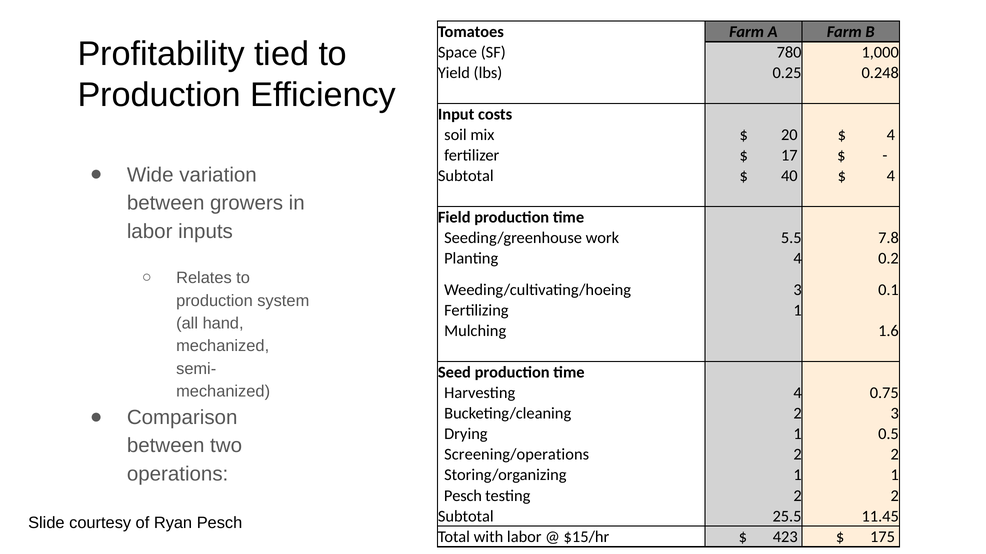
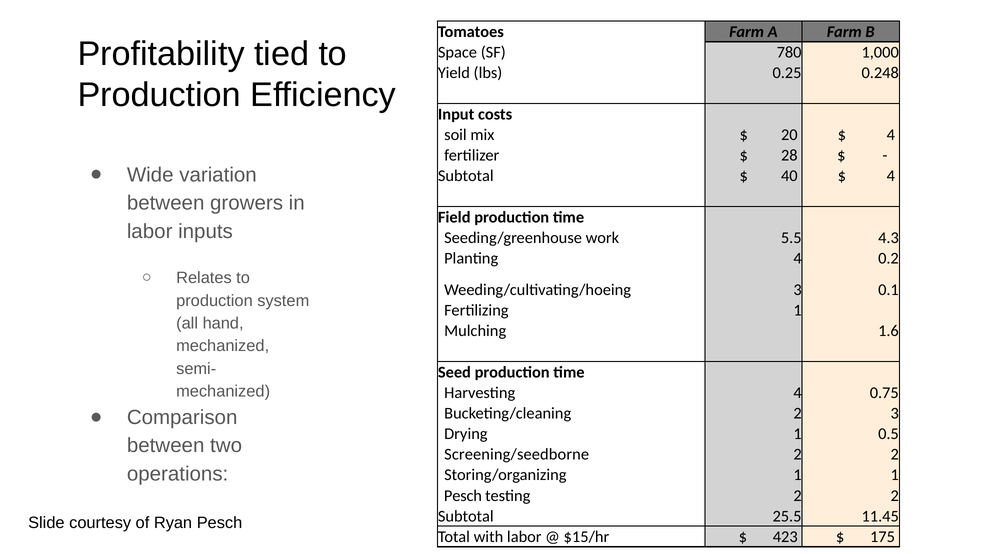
17: 17 -> 28
7.8: 7.8 -> 4.3
Screening/operations: Screening/operations -> Screening/seedborne
